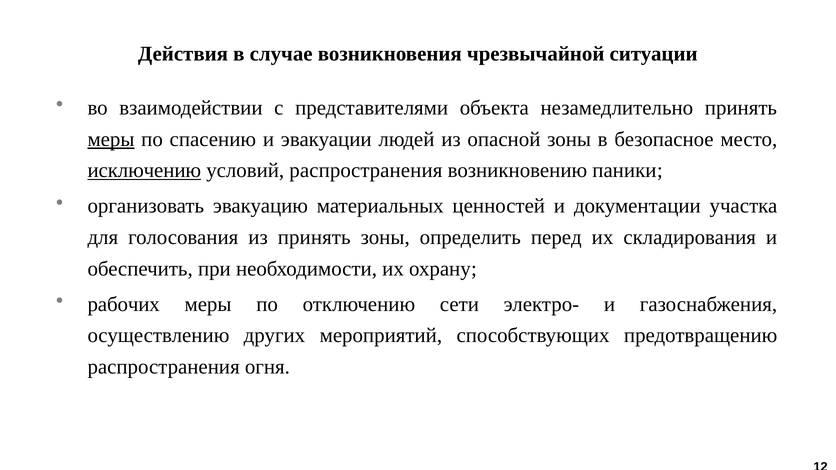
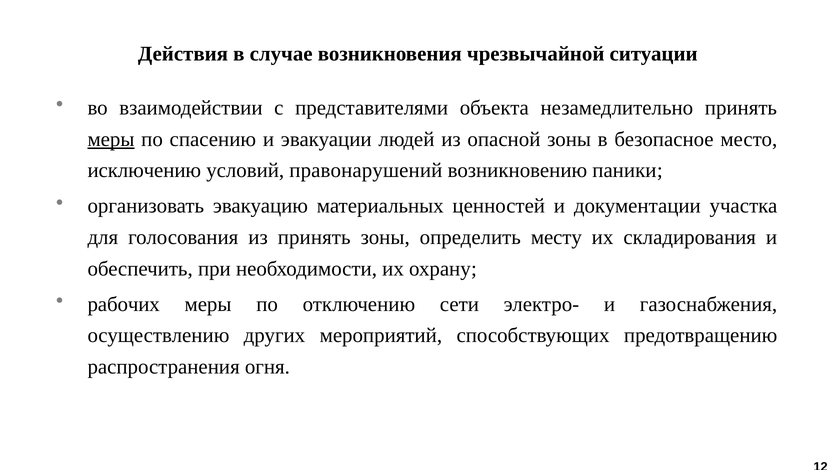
исключению underline: present -> none
условий распространения: распространения -> правонарушений
перед: перед -> месту
